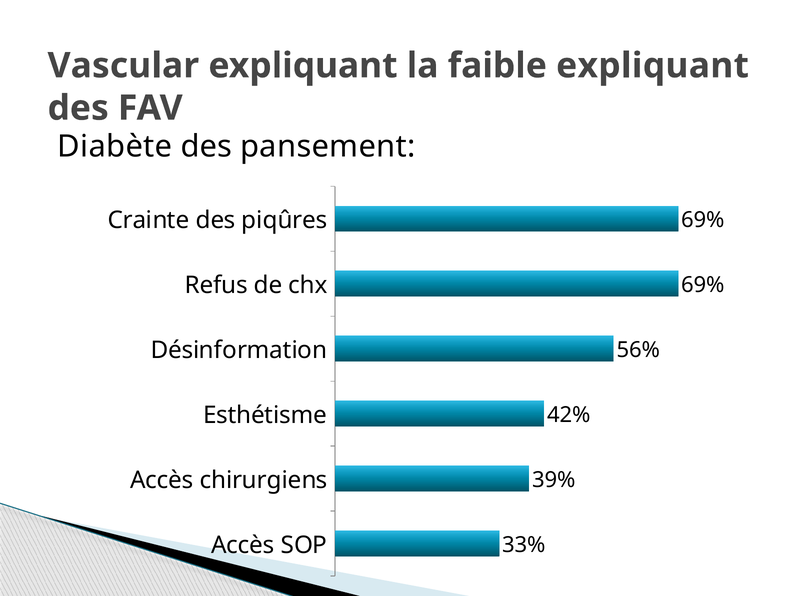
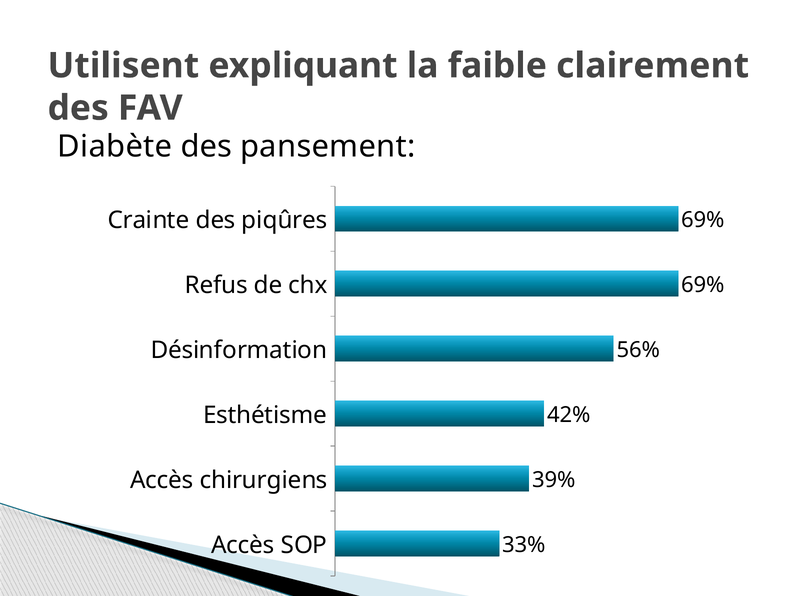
Vascular: Vascular -> Utilisent
faible expliquant: expliquant -> clairement
